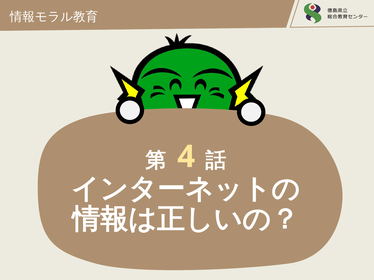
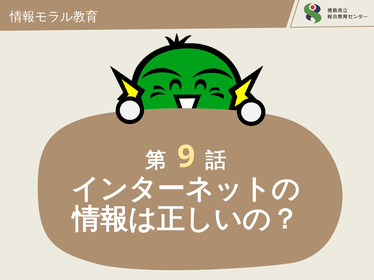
4: 4 -> 9
